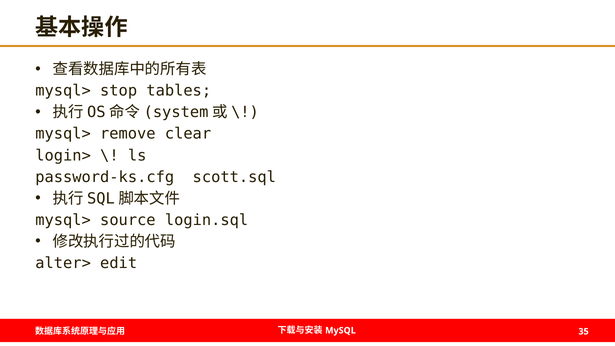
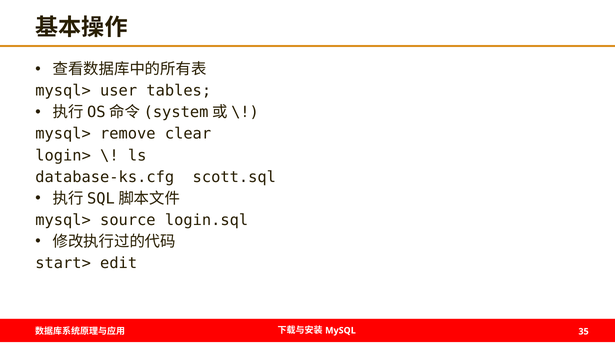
stop: stop -> user
password-ks.cfg: password-ks.cfg -> database-ks.cfg
alter>: alter> -> start>
